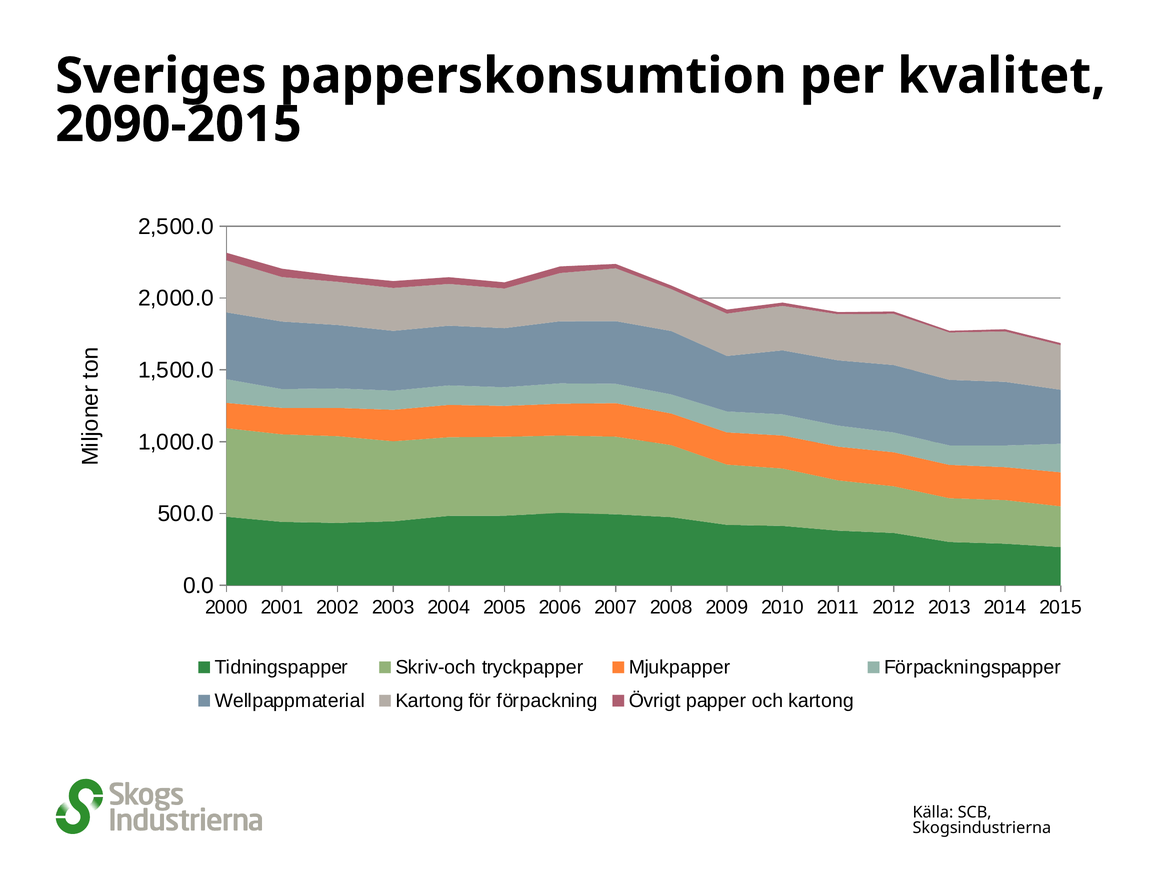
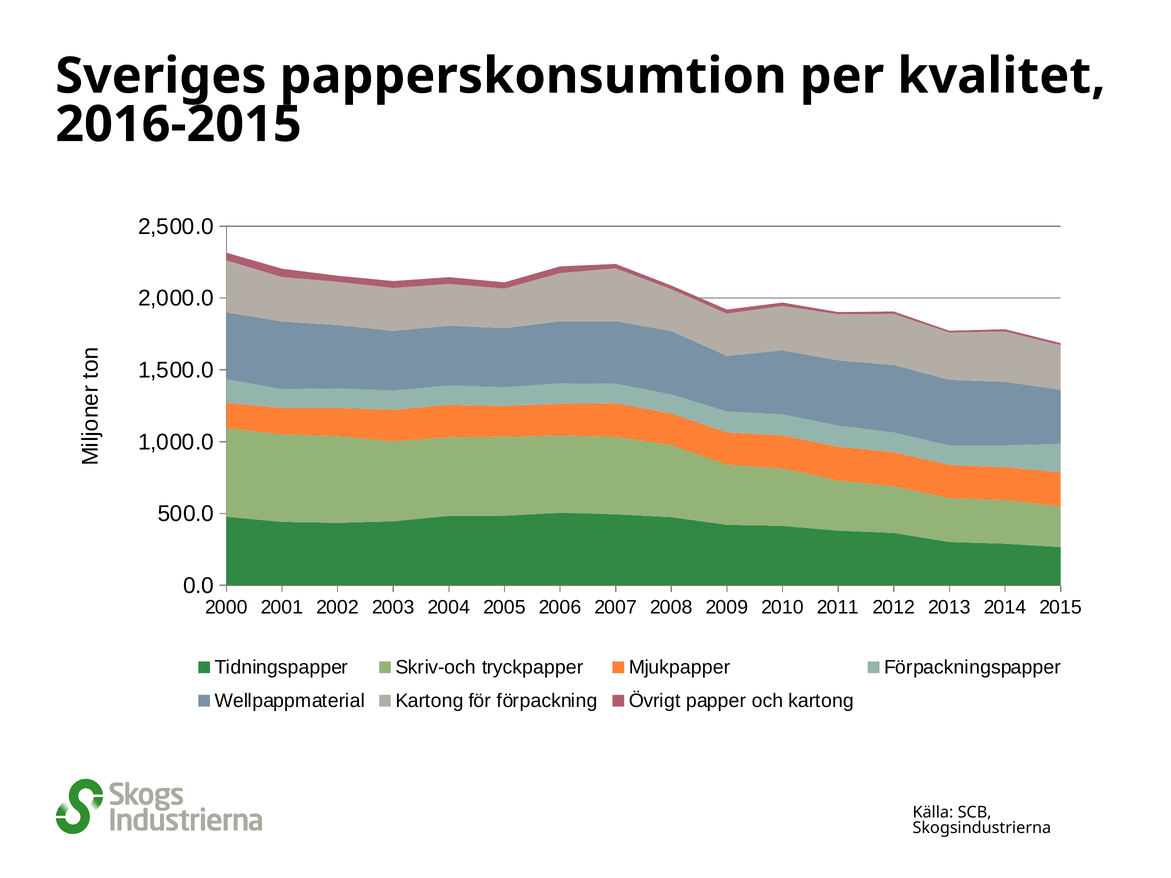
2090-2015: 2090-2015 -> 2016-2015
